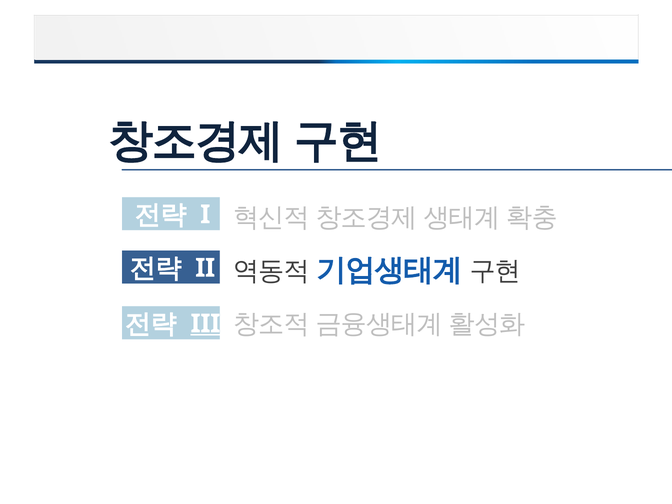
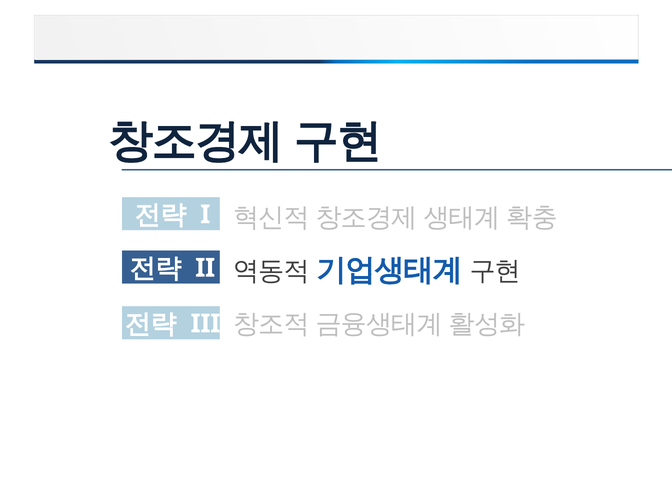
III underline: present -> none
